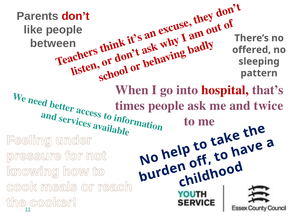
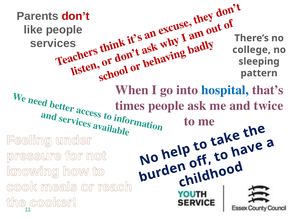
between: between -> services
offered: offered -> college
hospital colour: red -> blue
